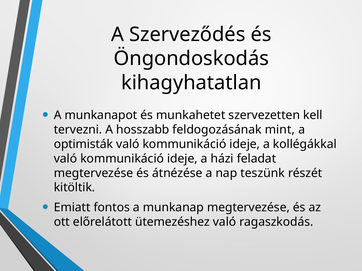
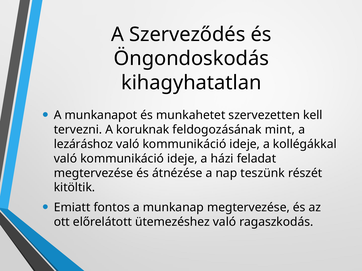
hosszabb: hosszabb -> koruknak
optimisták: optimisták -> lezáráshoz
